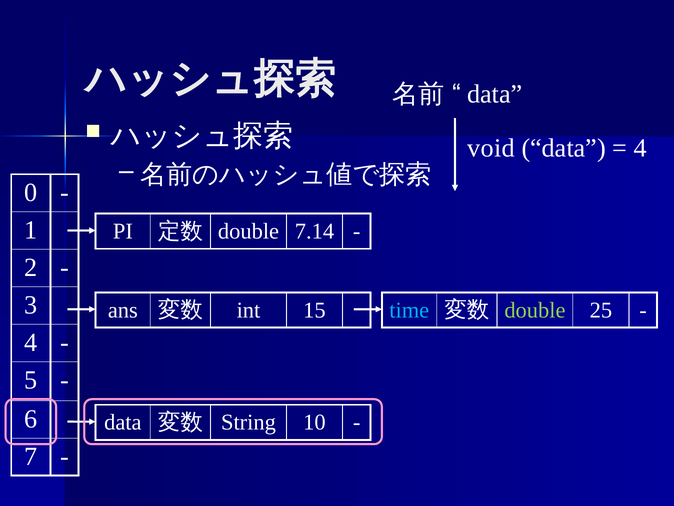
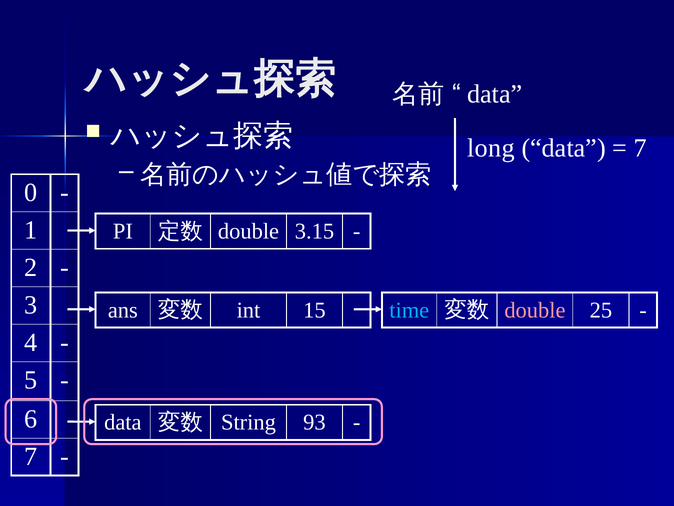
void: void -> long
4 at (640, 148): 4 -> 7
7.14: 7.14 -> 3.15
double at (535, 310) colour: light green -> pink
10: 10 -> 93
